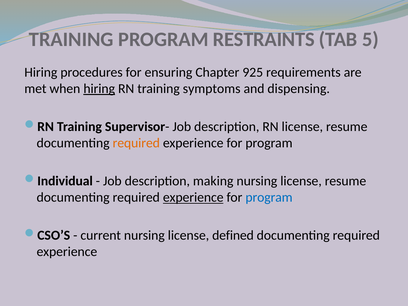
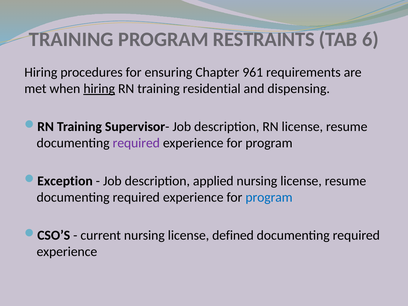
5: 5 -> 6
925: 925 -> 961
symptoms: symptoms -> residential
required at (136, 143) colour: orange -> purple
Individual: Individual -> Exception
making: making -> applied
experience at (193, 197) underline: present -> none
